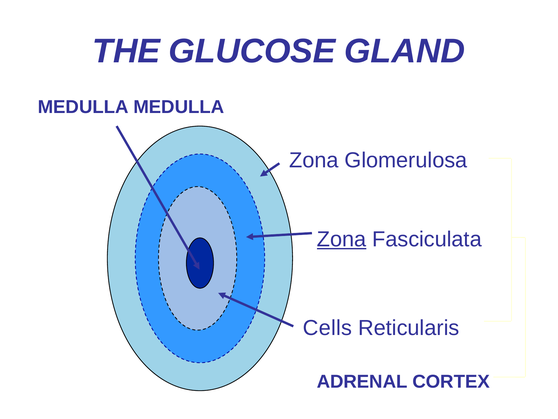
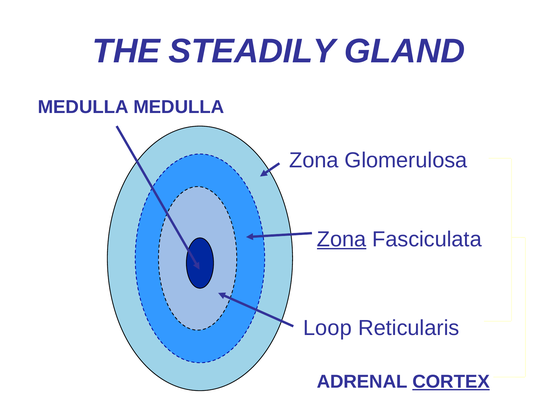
GLUCOSE: GLUCOSE -> STEADILY
Cells: Cells -> Loop
CORTEX underline: none -> present
